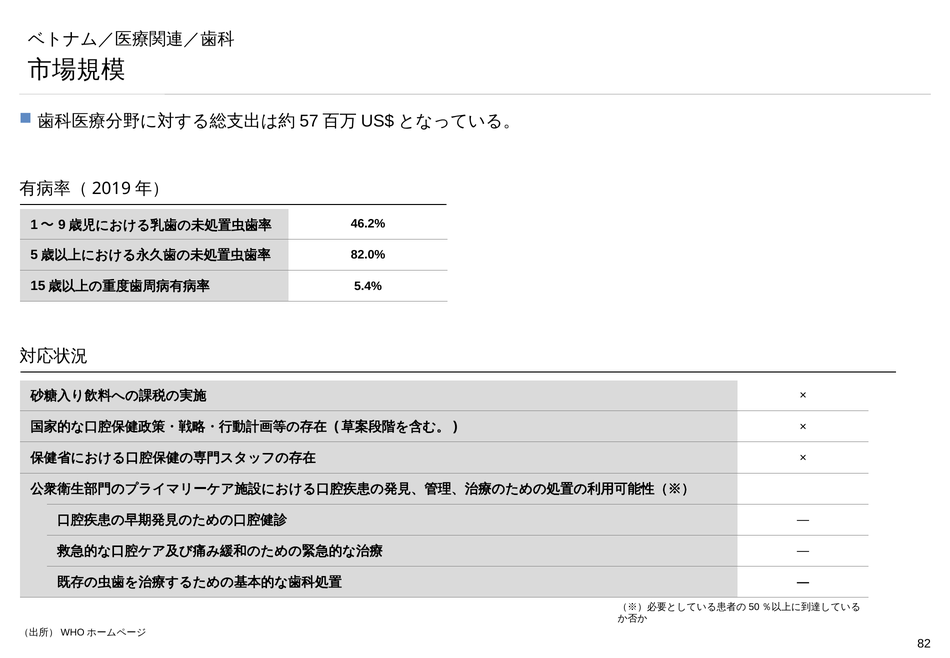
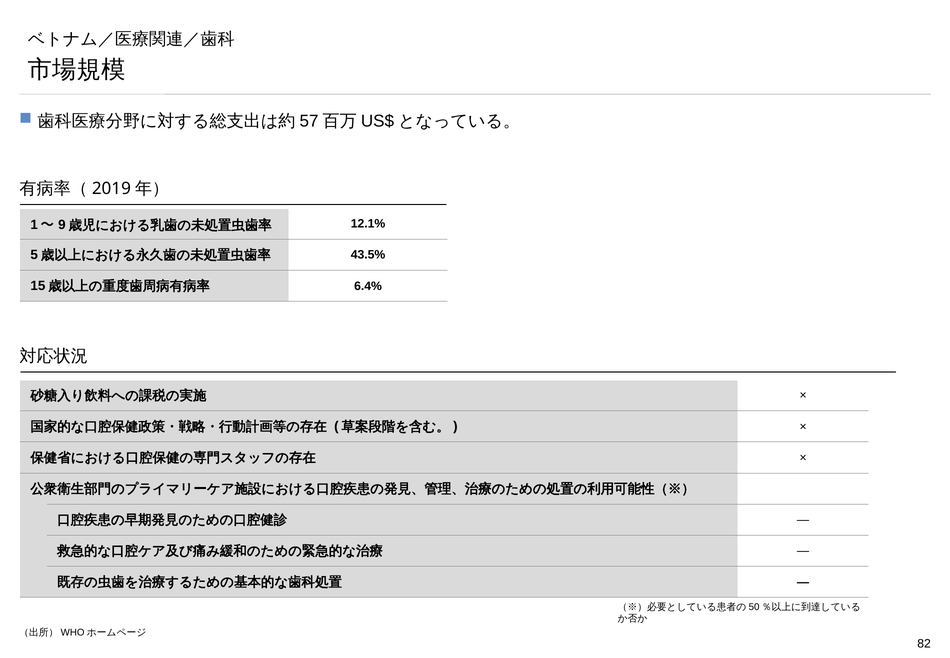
46.2%: 46.2% -> 12.1%
82.0%: 82.0% -> 43.5%
5.4%: 5.4% -> 6.4%
